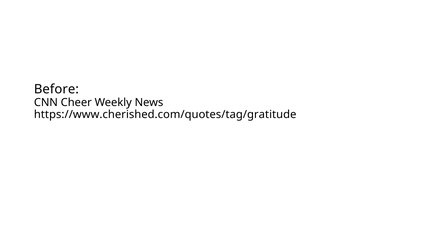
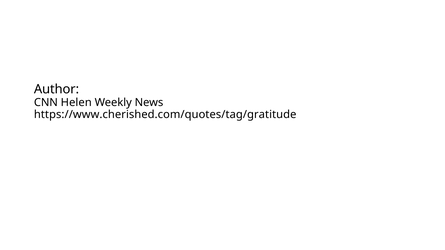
Before: Before -> Author
Cheer: Cheer -> Helen
